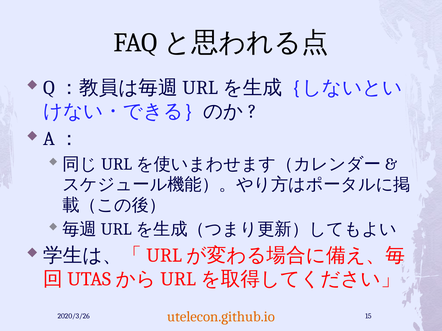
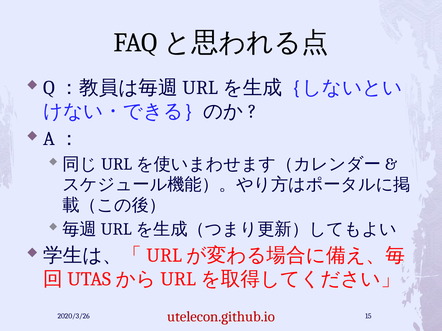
utelecon.github.io colour: orange -> red
